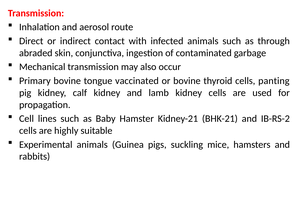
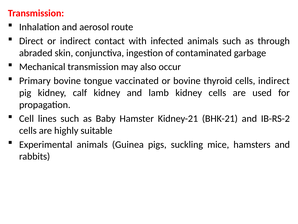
cells panting: panting -> indirect
